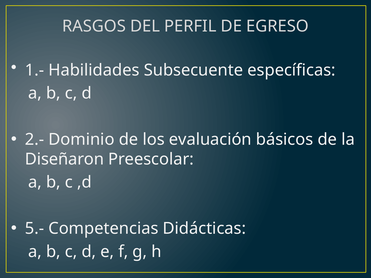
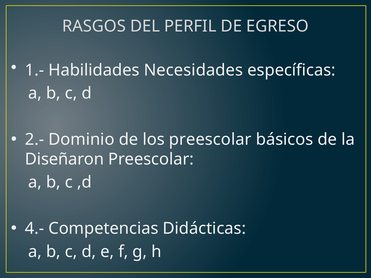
Subsecuente: Subsecuente -> Necesidades
los evaluación: evaluación -> preescolar
5.-: 5.- -> 4.-
